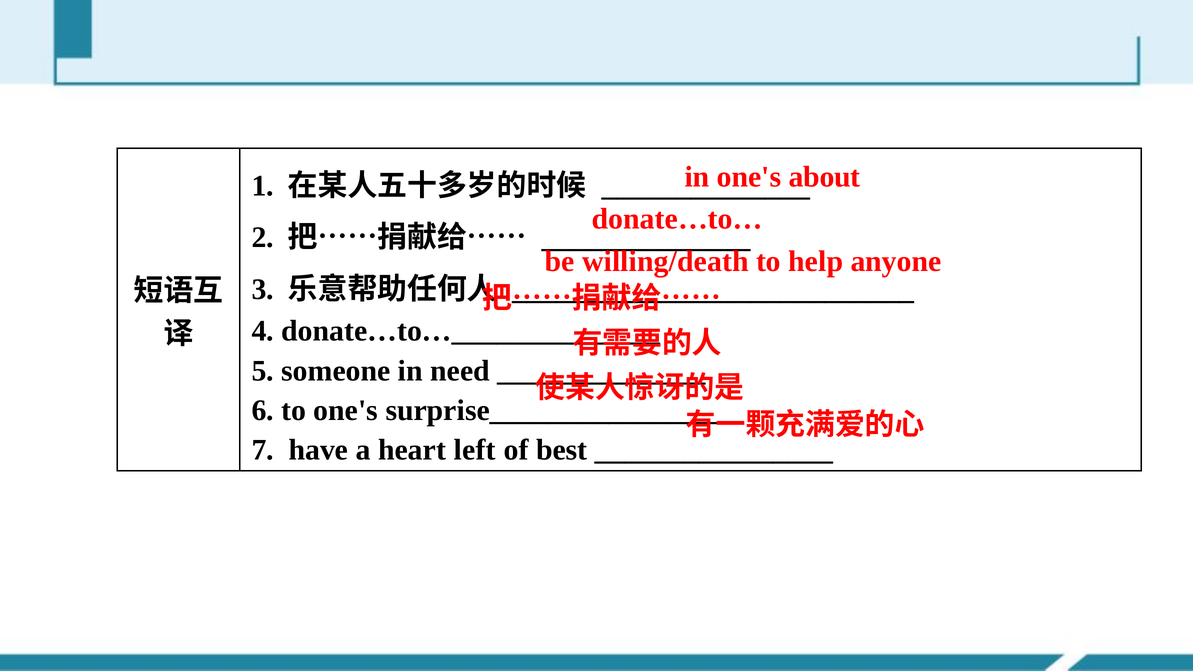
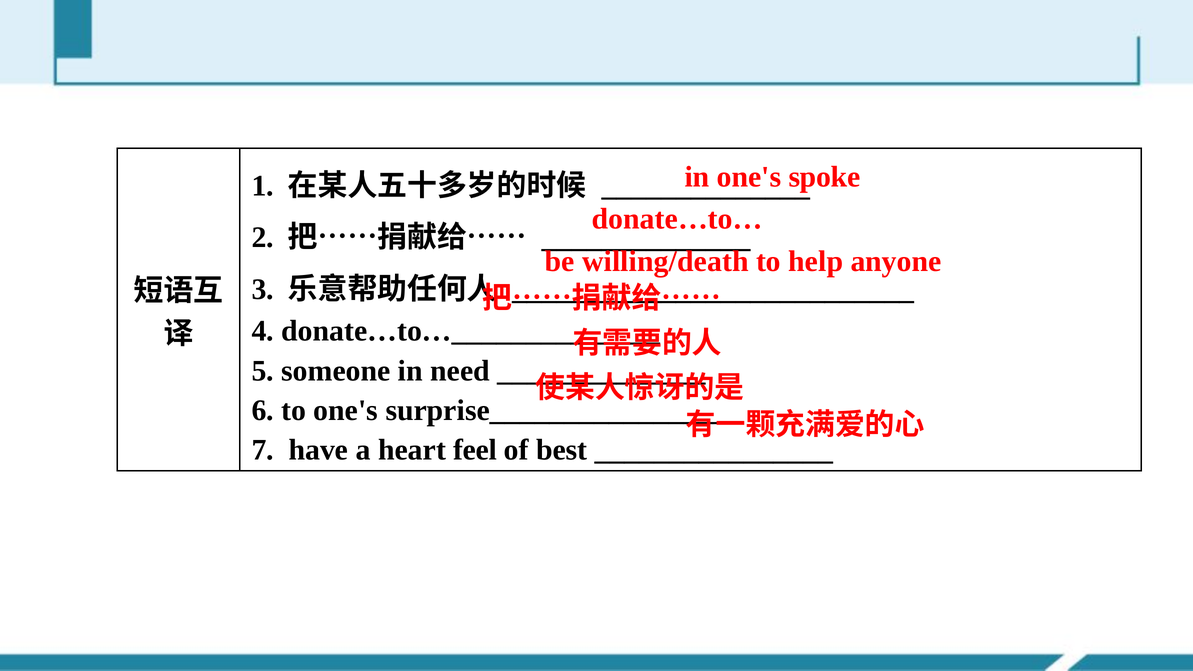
about: about -> spoke
left: left -> feel
